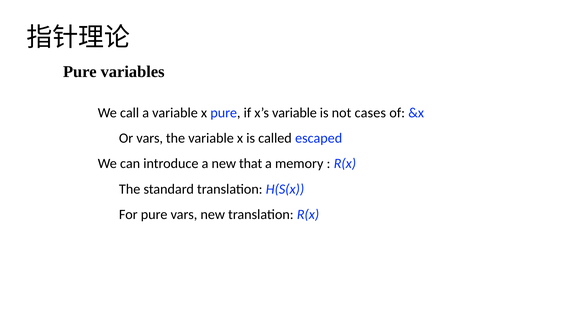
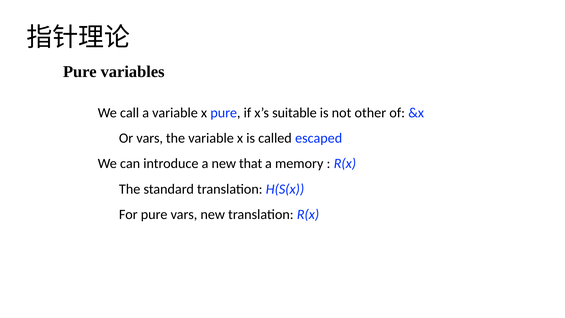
x’s variable: variable -> suitable
cases: cases -> other
